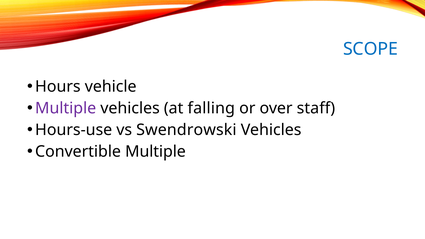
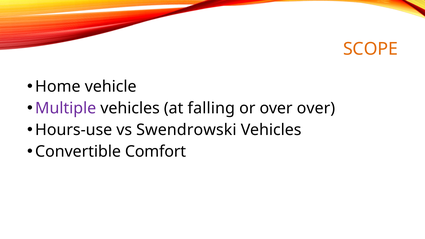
SCOPE colour: blue -> orange
Hours: Hours -> Home
over staff: staff -> over
Convertible Multiple: Multiple -> Comfort
